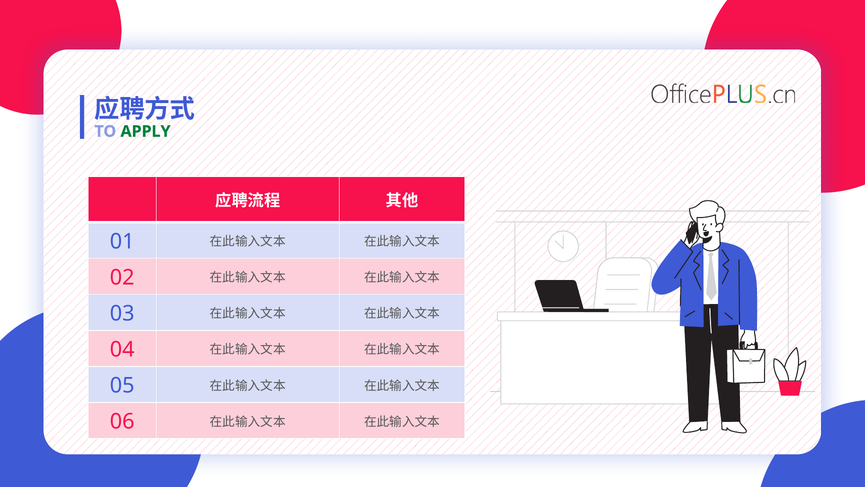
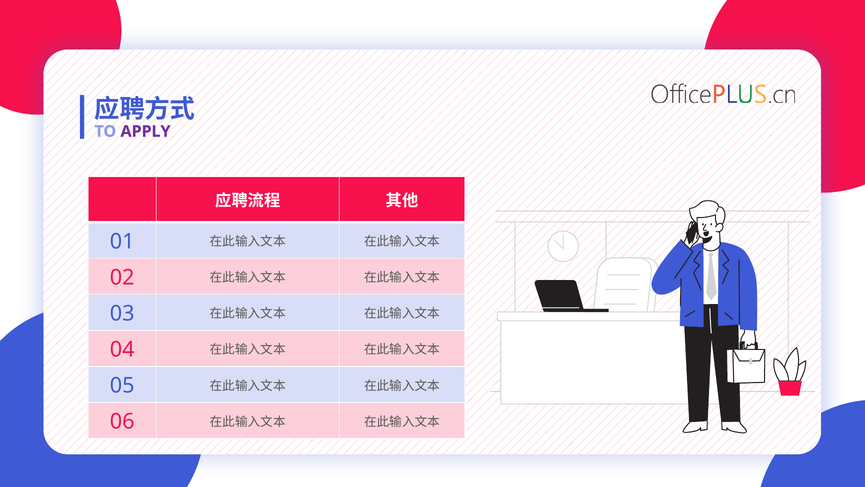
APPLY colour: green -> purple
